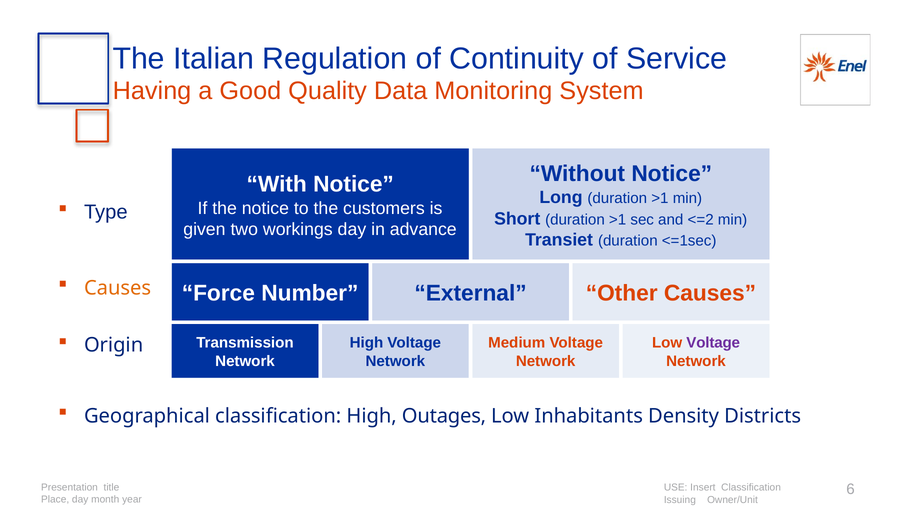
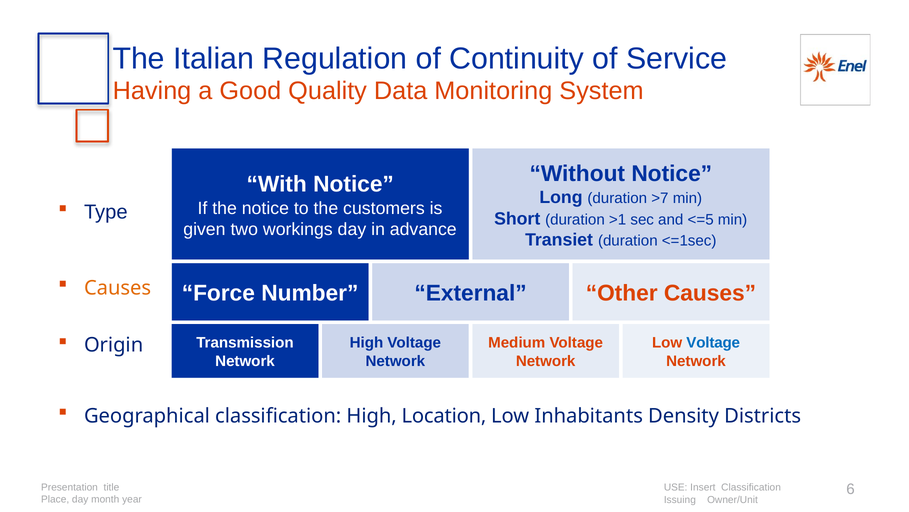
Long duration >1: >1 -> >7
<=2: <=2 -> <=5
Voltage at (713, 342) colour: purple -> blue
Outages: Outages -> Location
